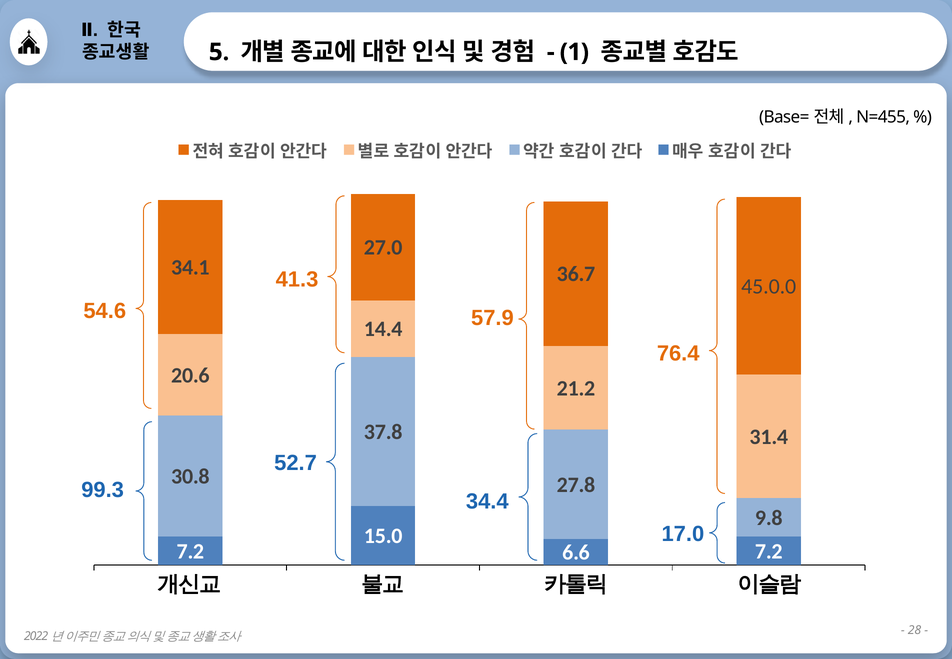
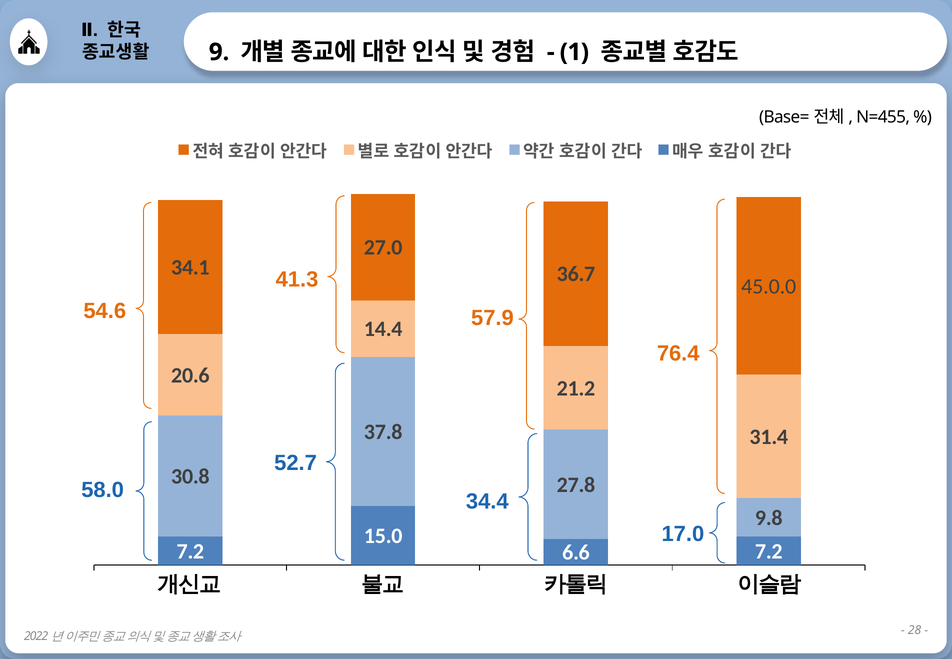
5: 5 -> 9
99.3: 99.3 -> 58.0
